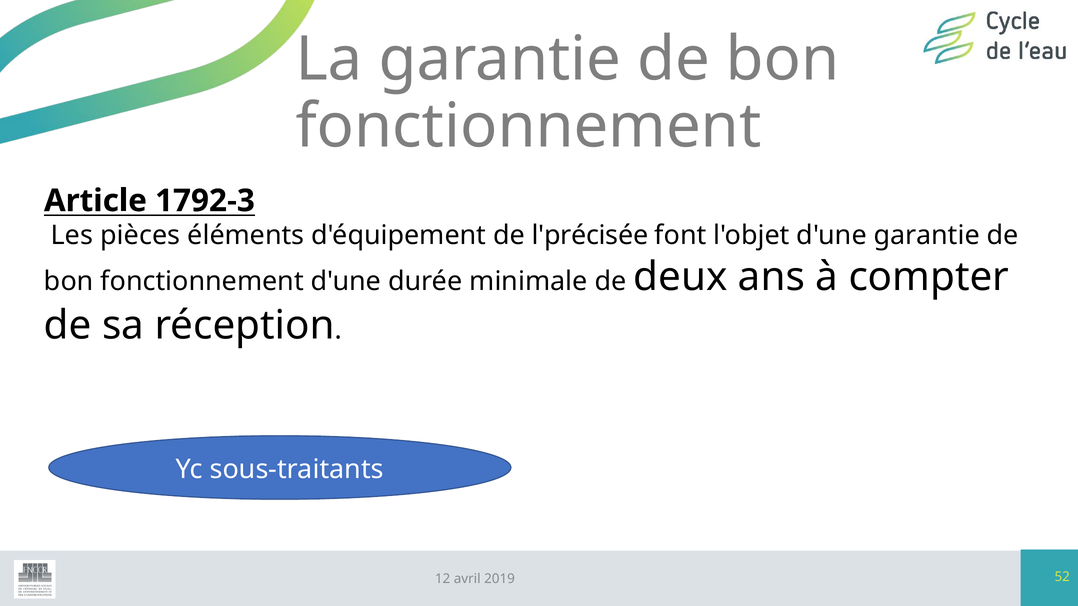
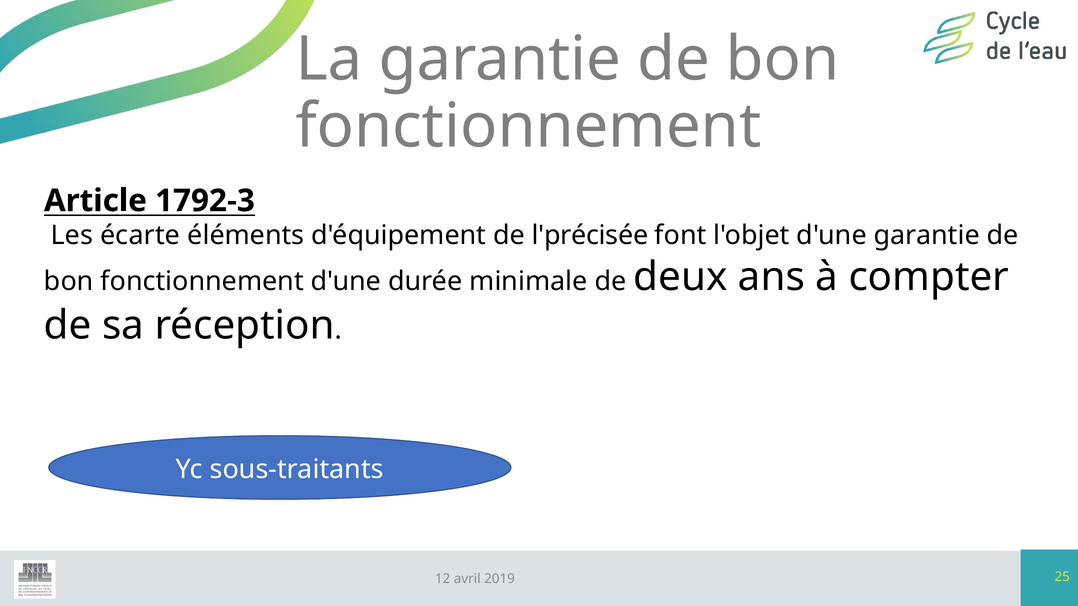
pièces: pièces -> écarte
52: 52 -> 25
